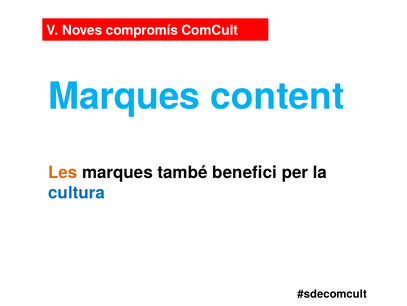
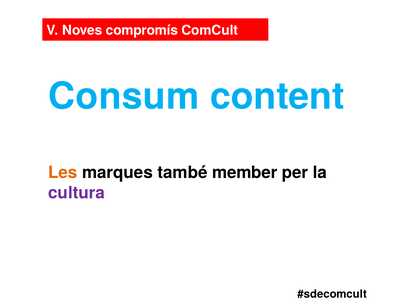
Marques at (124, 96): Marques -> Consum
benefici: benefici -> member
cultura colour: blue -> purple
